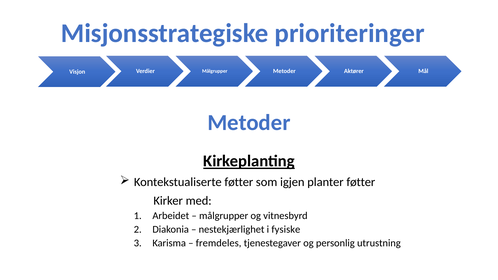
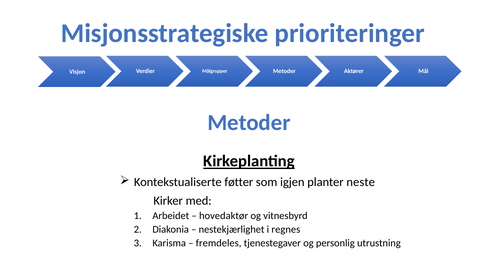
planter føtter: føtter -> neste
målgrupper at (224, 216): målgrupper -> hovedaktør
fysiske: fysiske -> regnes
